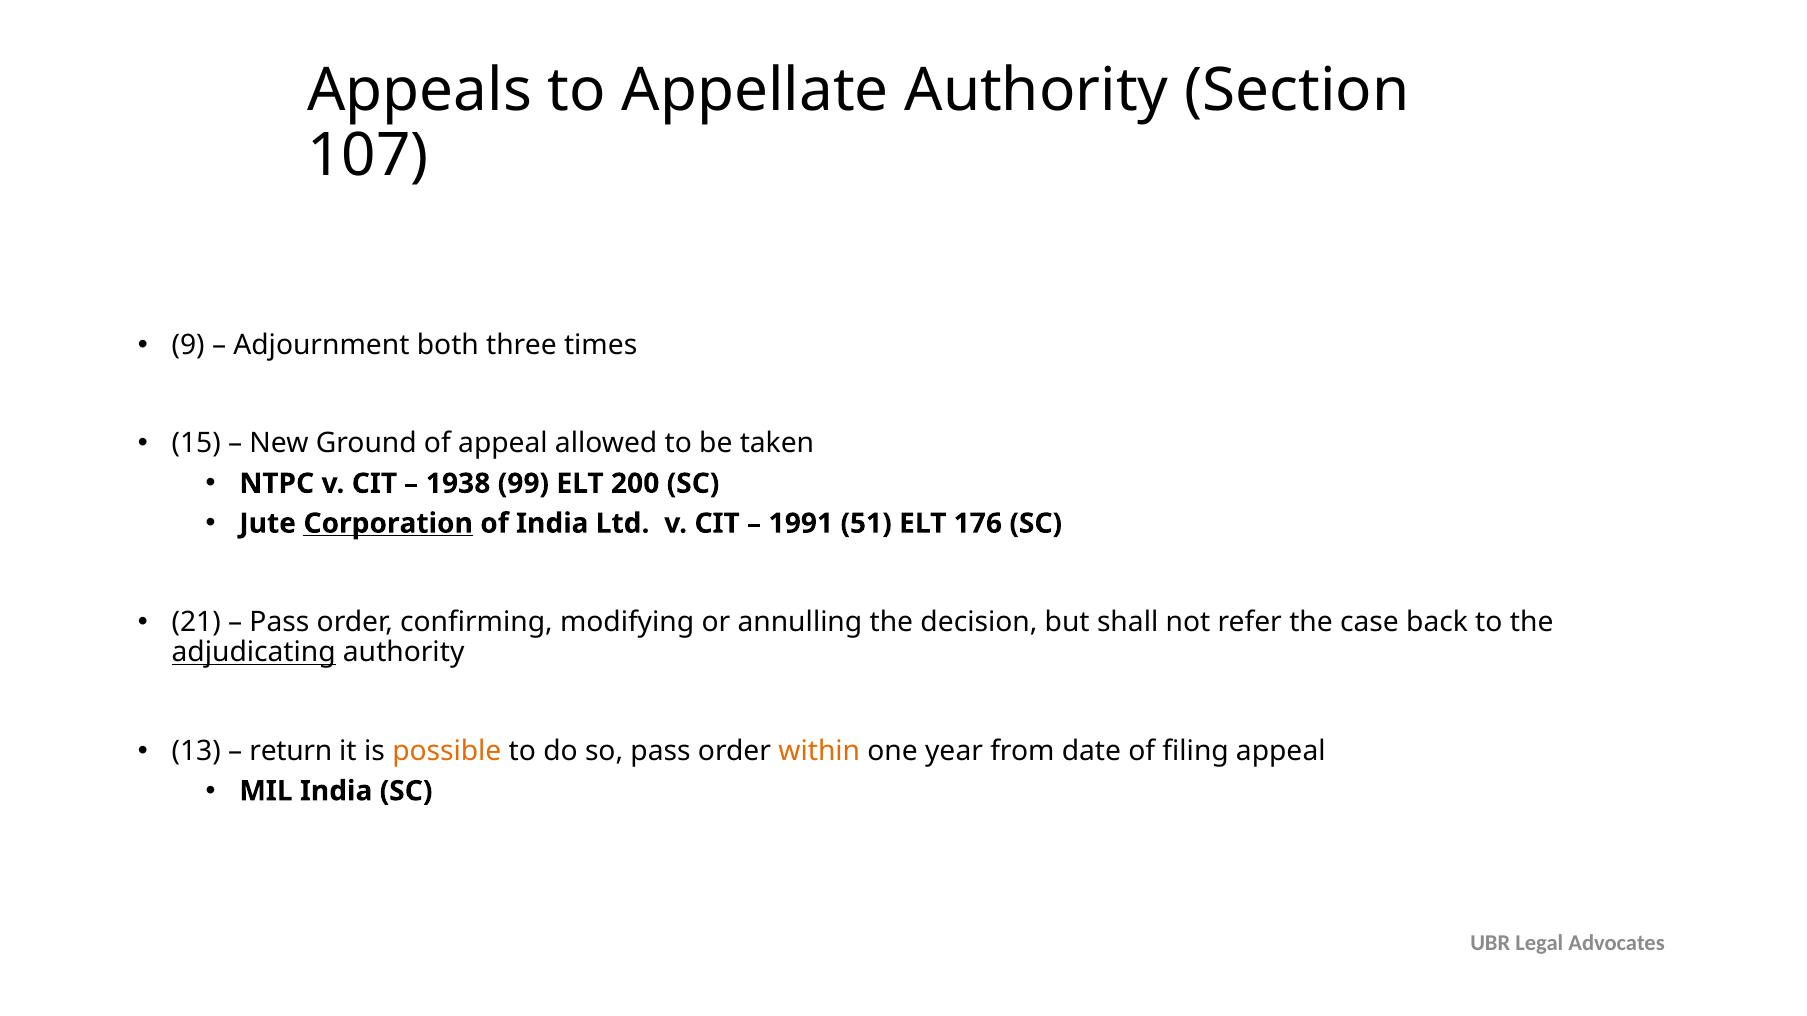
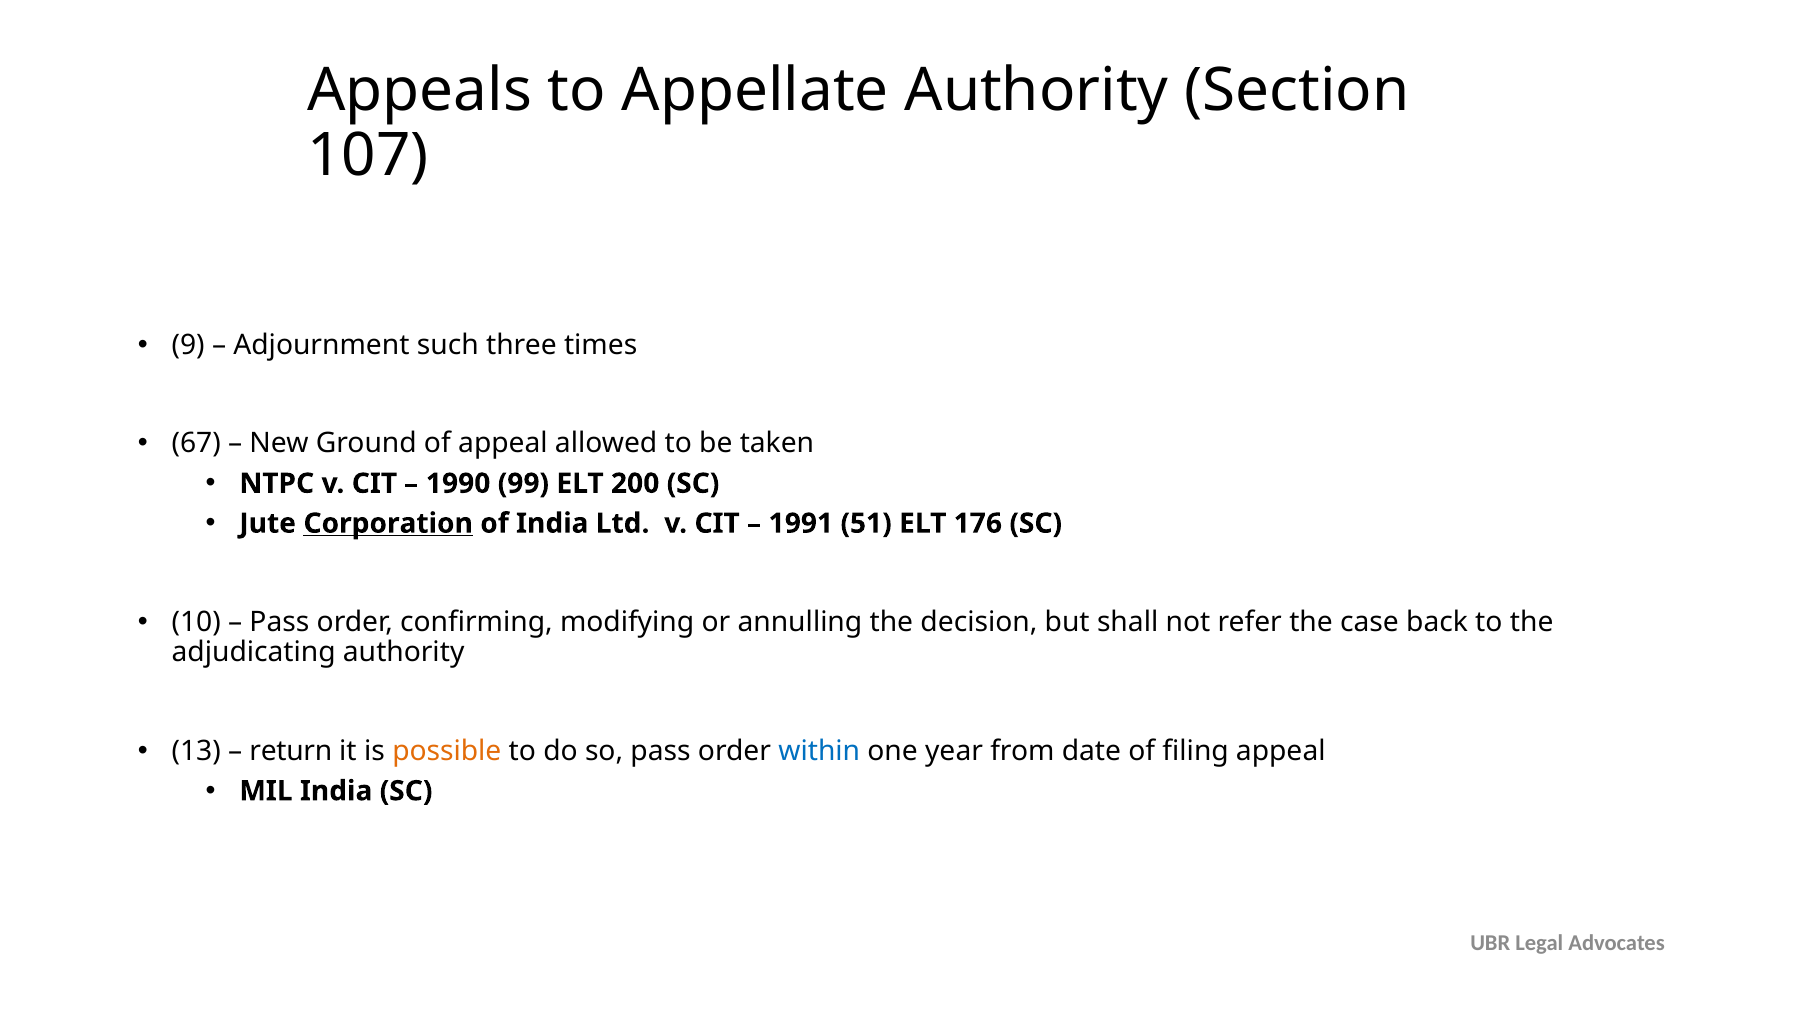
both: both -> such
15: 15 -> 67
1938: 1938 -> 1990
21: 21 -> 10
adjudicating underline: present -> none
within colour: orange -> blue
